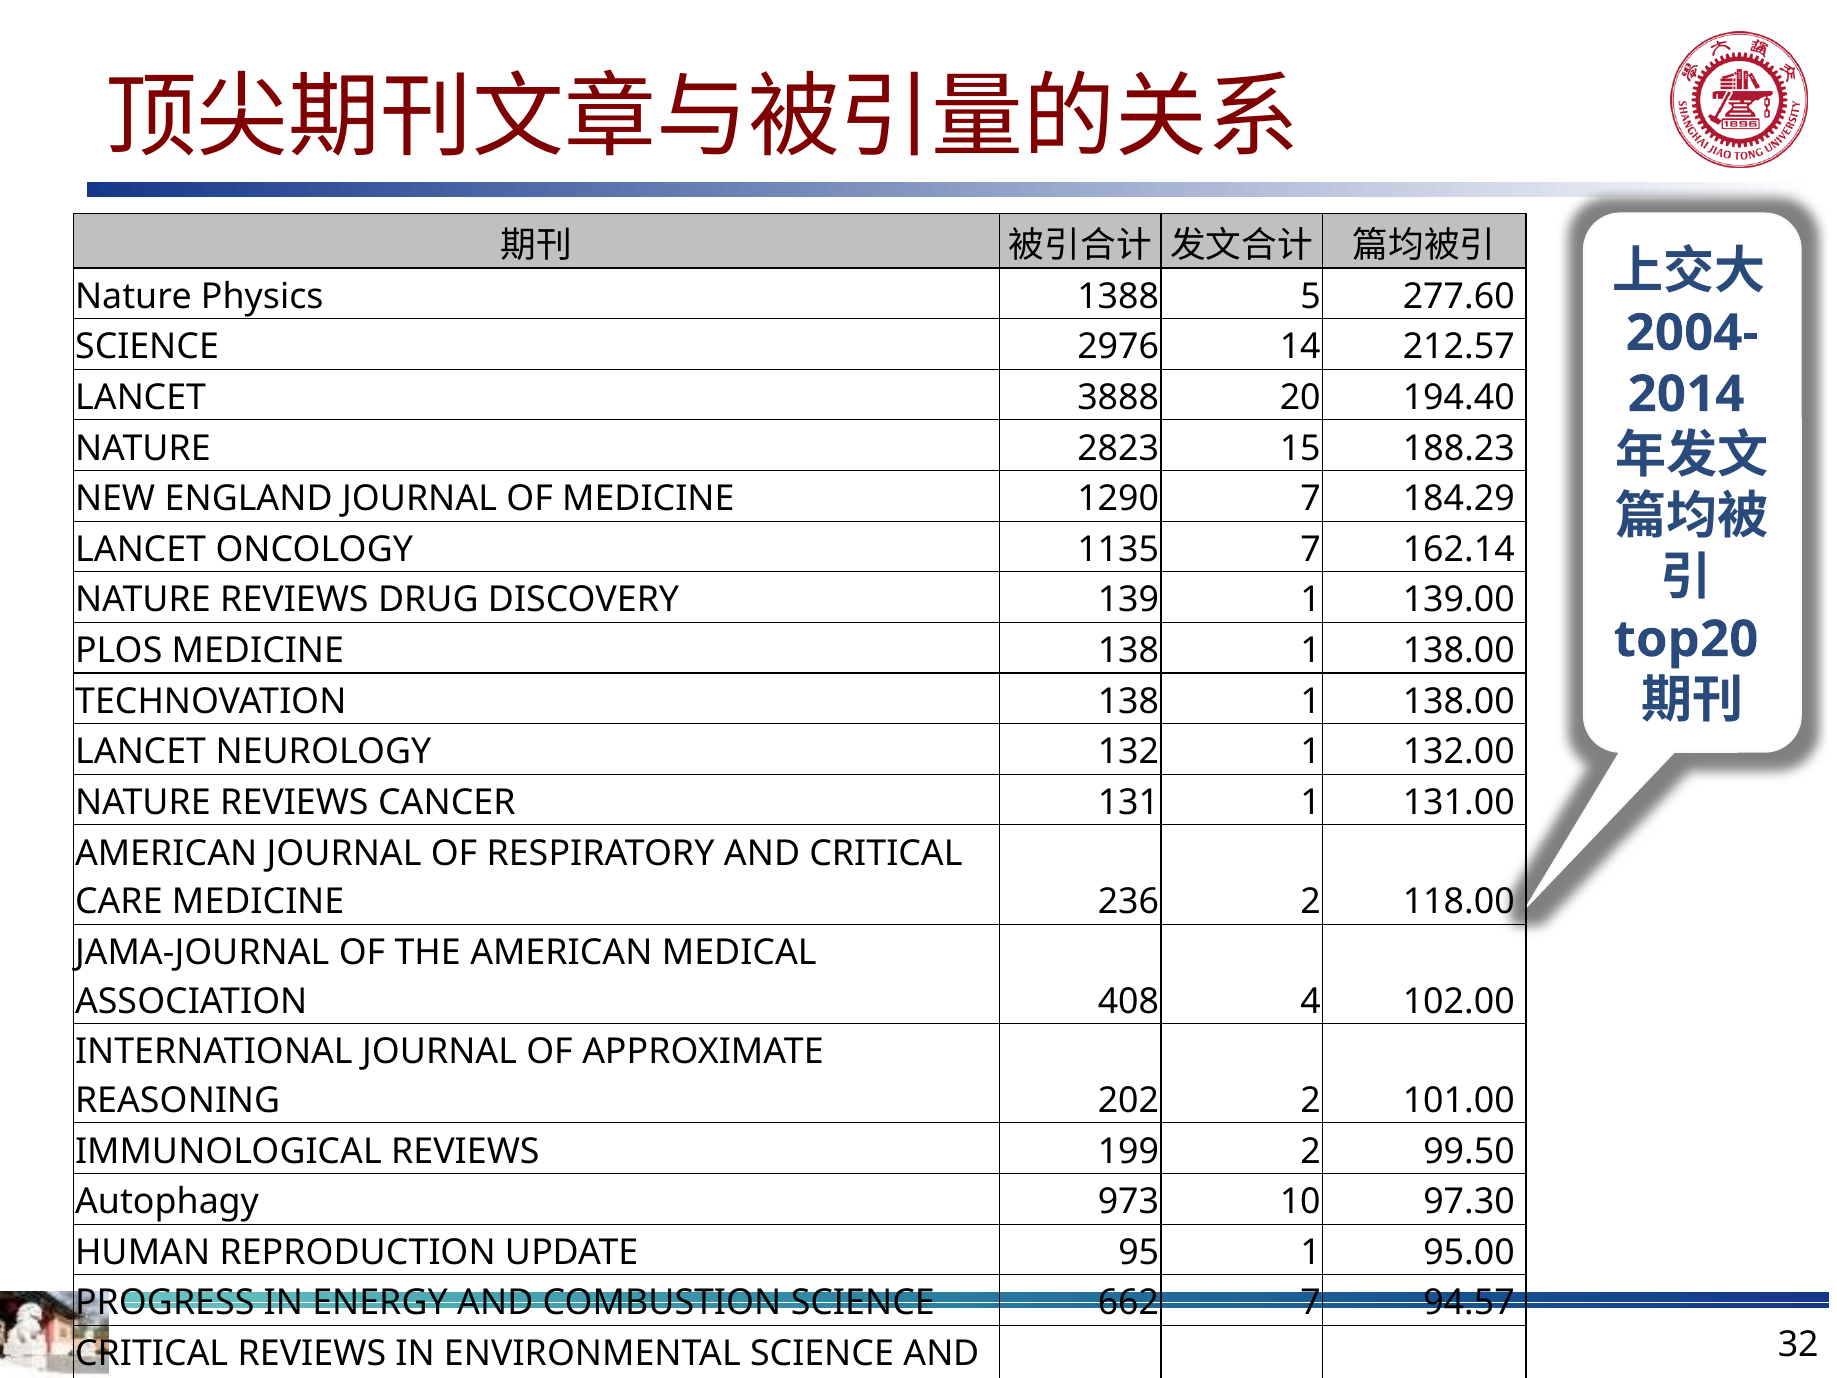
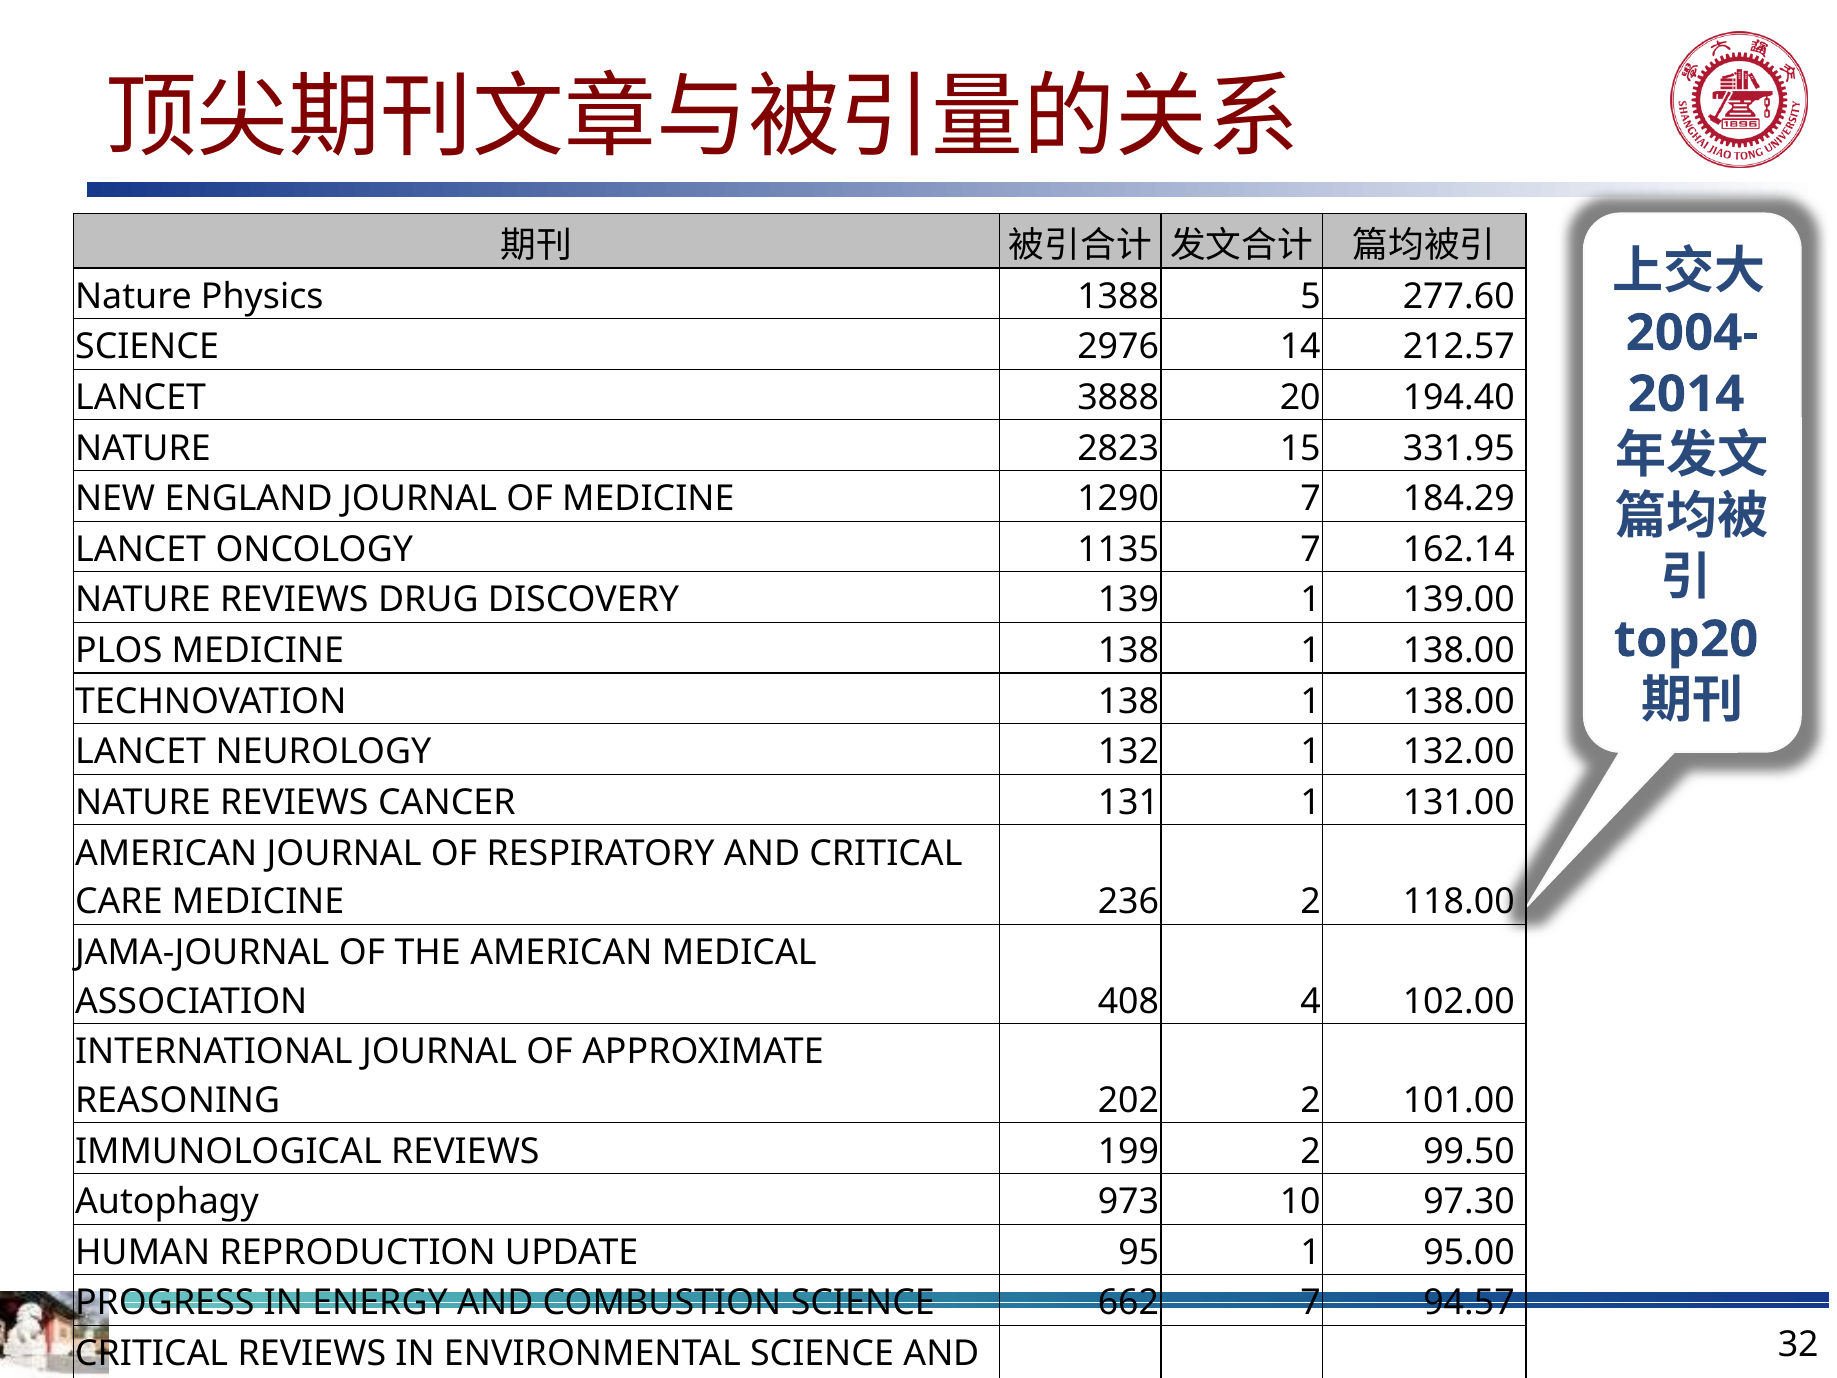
188.23: 188.23 -> 331.95
